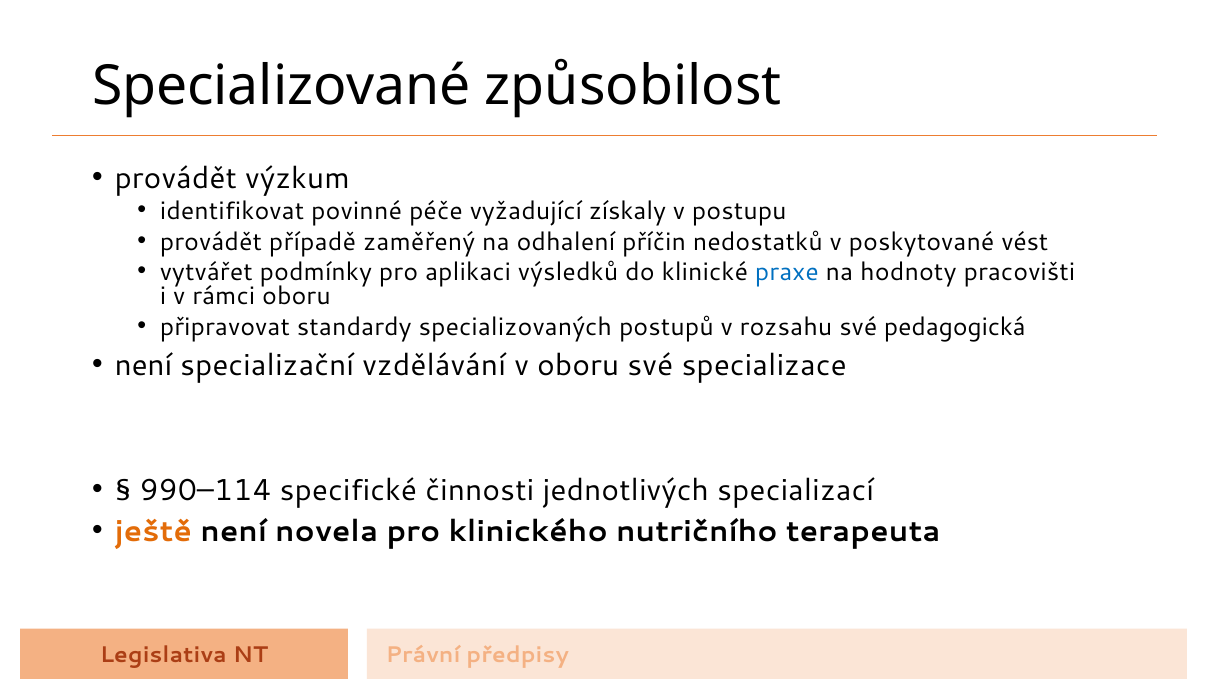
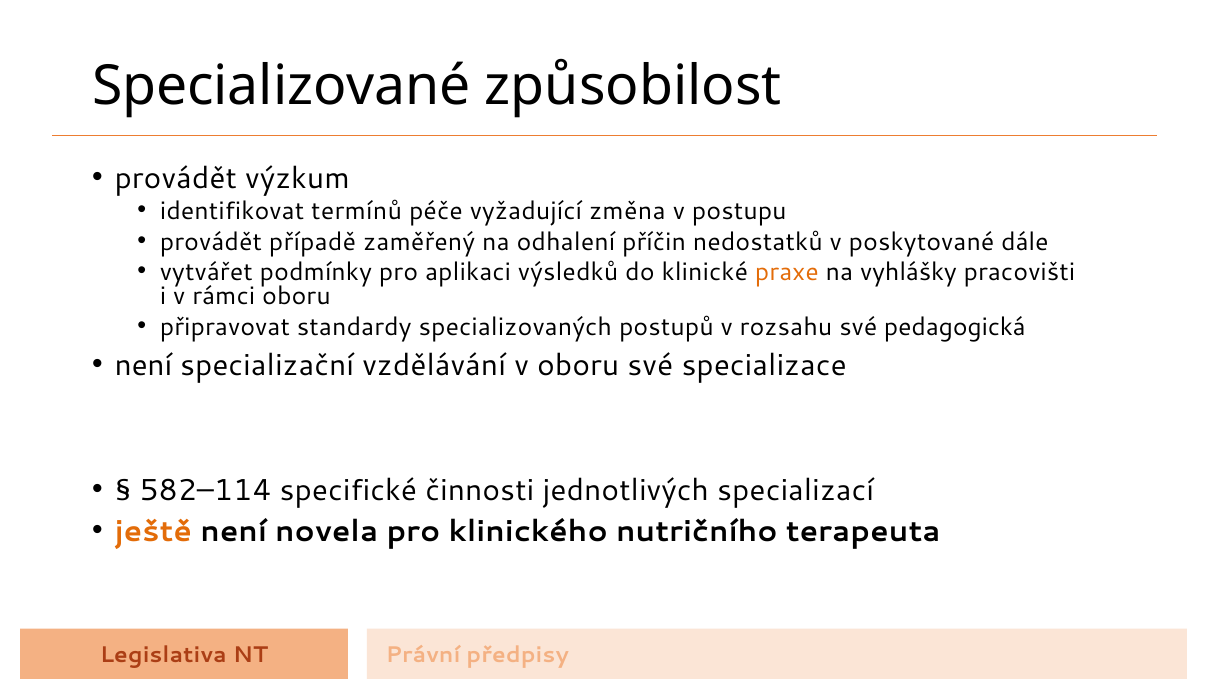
povinné: povinné -> termínů
získaly: získaly -> změna
vést: vést -> dále
praxe colour: blue -> orange
hodnoty: hodnoty -> vyhlášky
990–114: 990–114 -> 582–114
